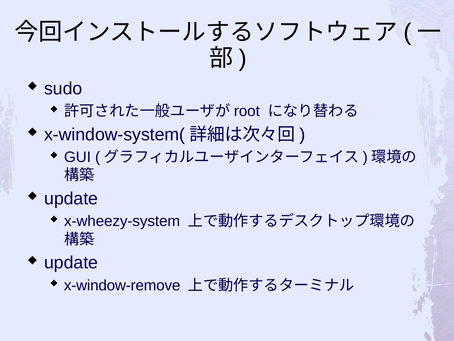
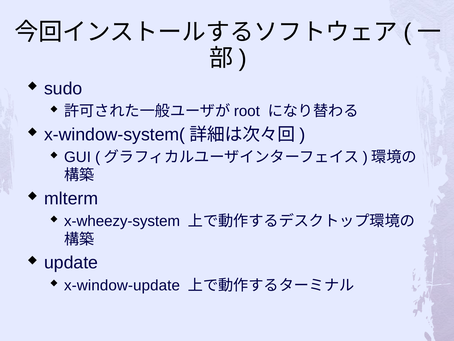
update at (71, 198): update -> mlterm
x-window-remove: x-window-remove -> x-window-update
